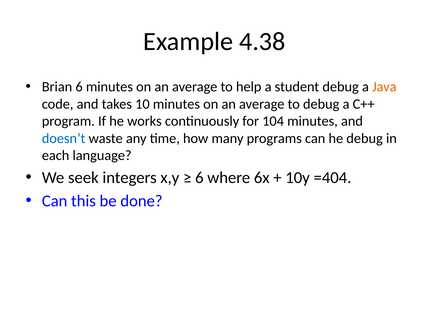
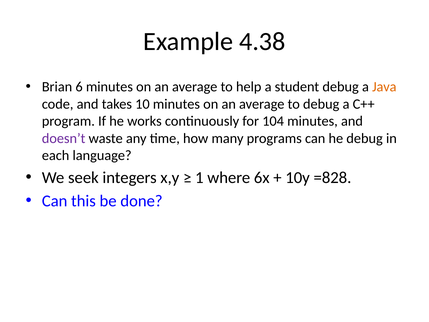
doesn’t colour: blue -> purple
6 at (199, 178): 6 -> 1
=404: =404 -> =828
